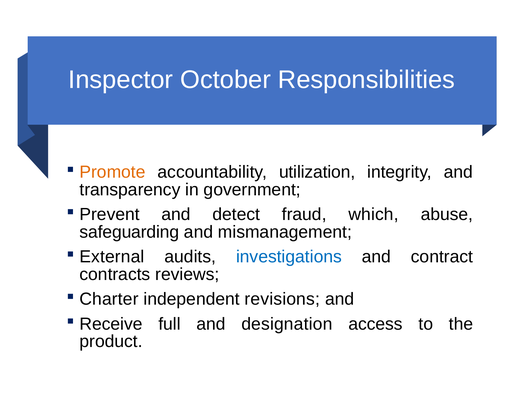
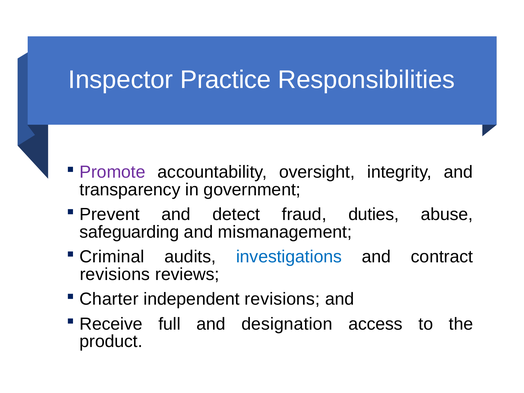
October: October -> Practice
Promote colour: orange -> purple
utilization: utilization -> oversight
which: which -> duties
External: External -> Criminal
contracts at (115, 274): contracts -> revisions
